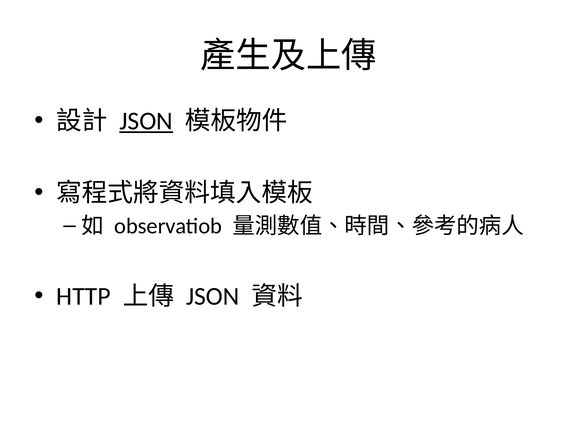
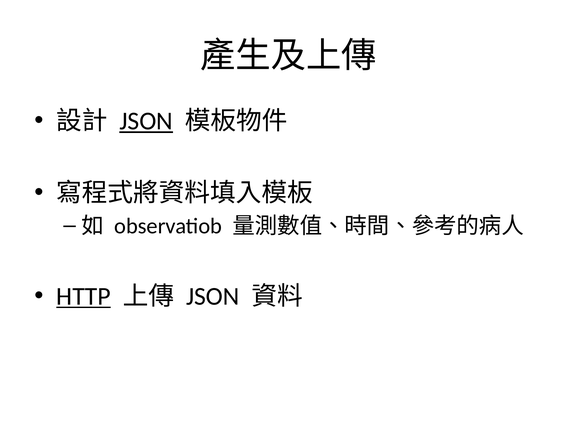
HTTP underline: none -> present
